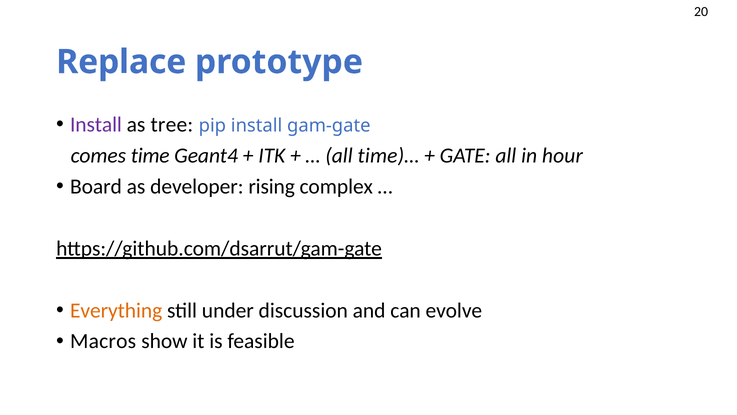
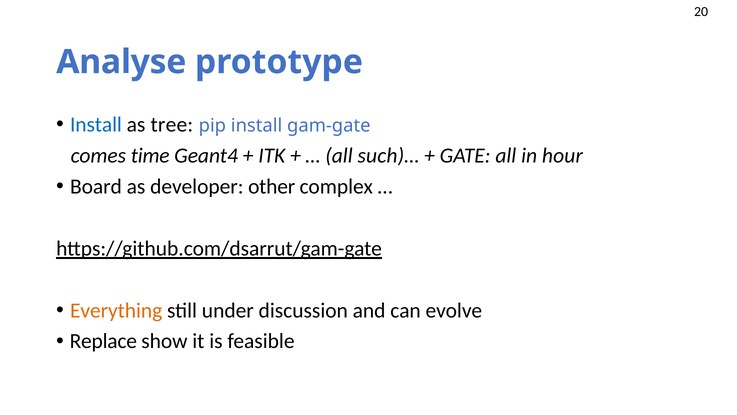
Replace: Replace -> Analyse
Install at (96, 125) colour: purple -> blue
time)…: time)… -> such)…
rising: rising -> other
Macros: Macros -> Replace
